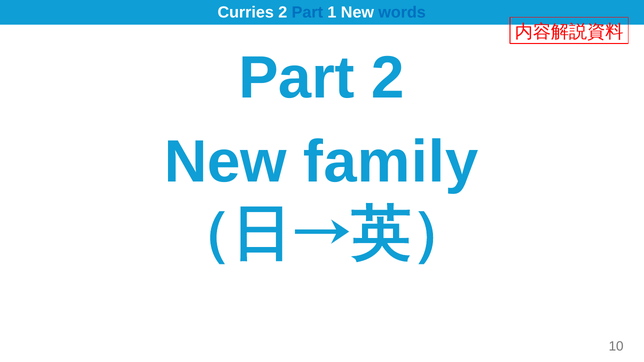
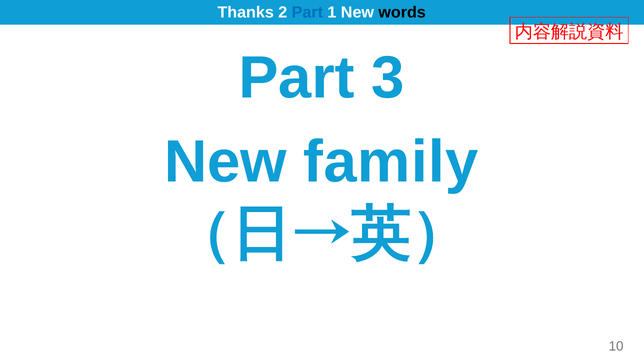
Curries: Curries -> Thanks
words colour: blue -> black
Part 2: 2 -> 3
